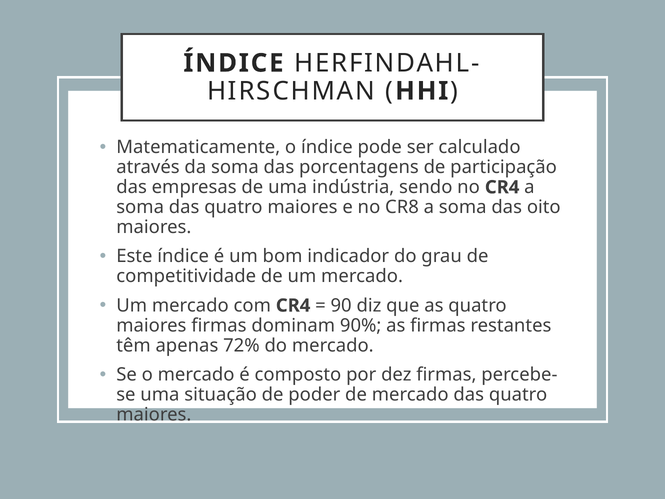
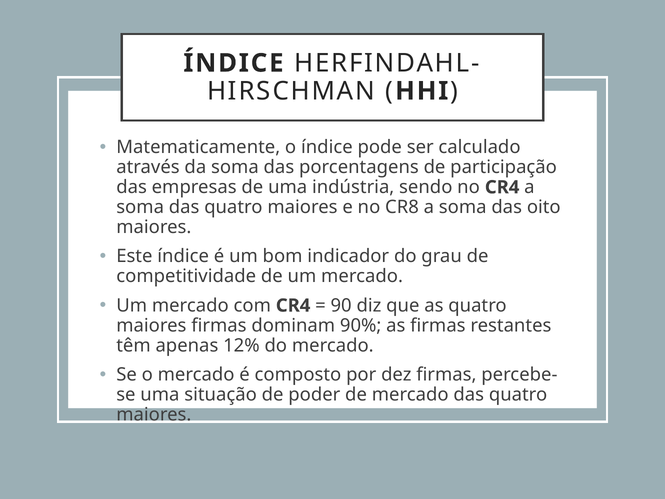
72%: 72% -> 12%
